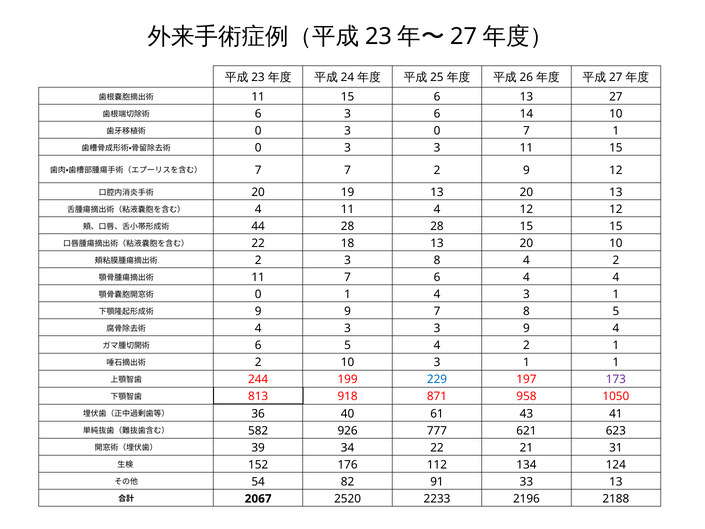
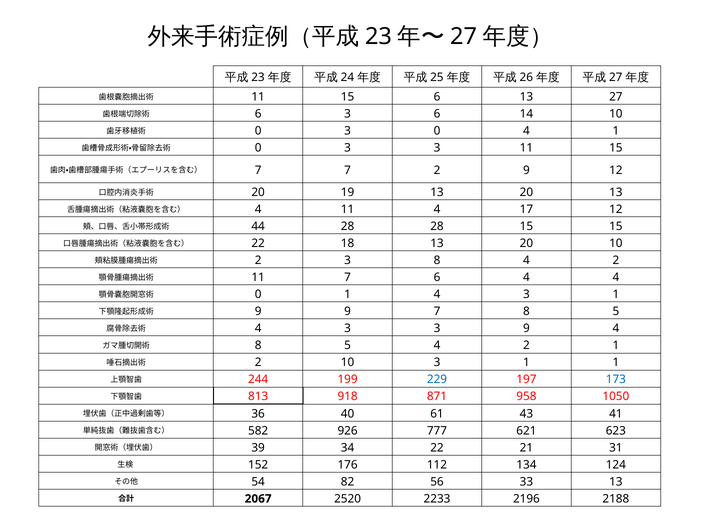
0 7: 7 -> 4
4 12: 12 -> 17
6 at (258, 345): 6 -> 8
173 colour: purple -> blue
91: 91 -> 56
